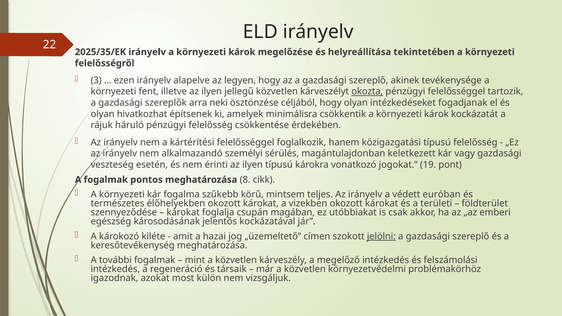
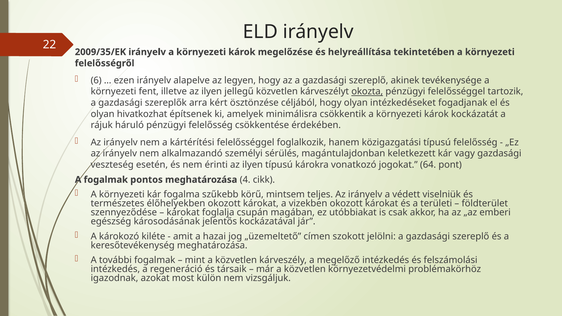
2025/35/EK: 2025/35/EK -> 2009/35/EK
3: 3 -> 6
neki: neki -> kért
19: 19 -> 64
8: 8 -> 4
euróban: euróban -> viselniük
jelölni underline: present -> none
